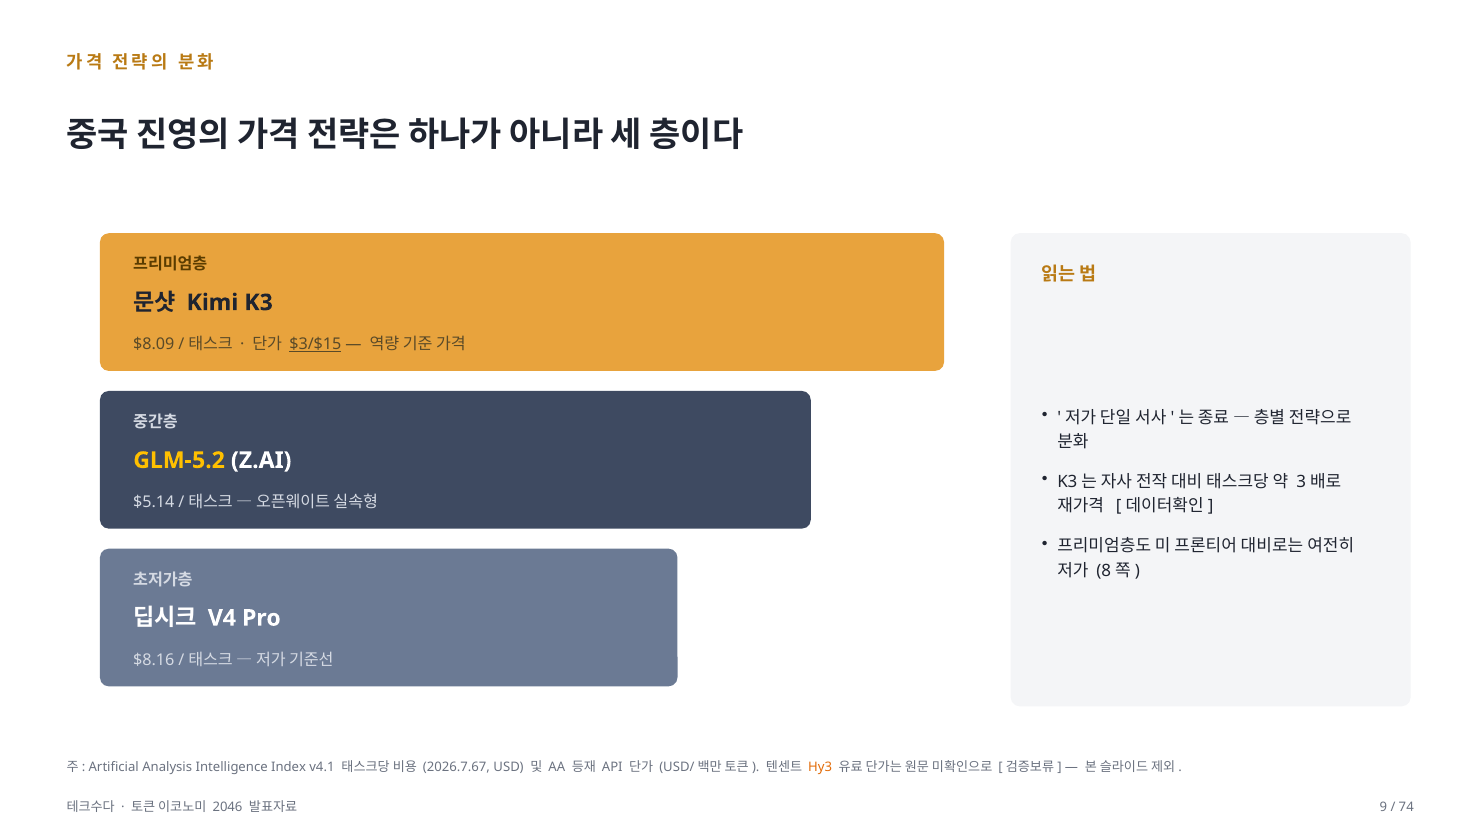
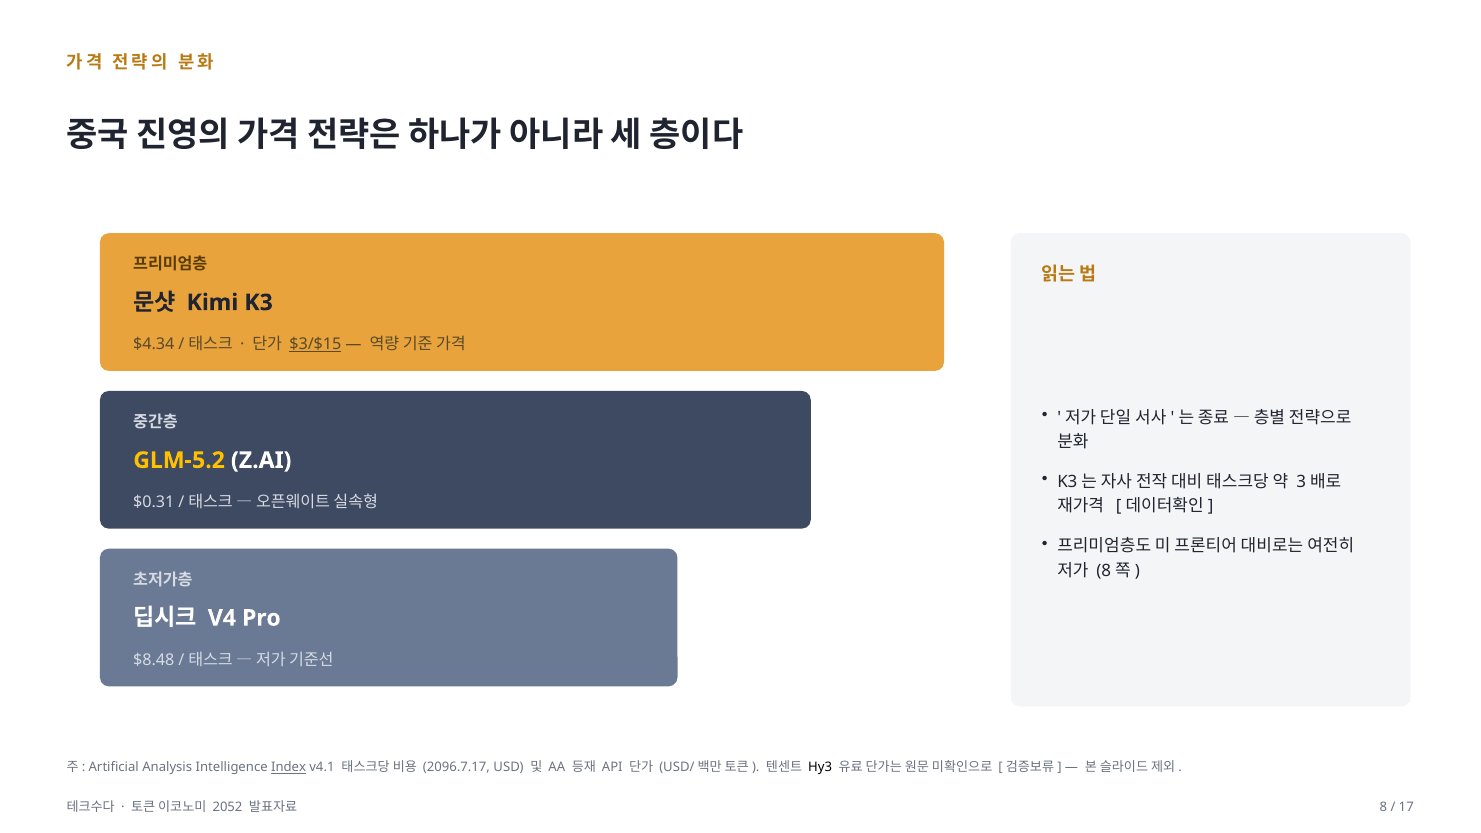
$8.09: $8.09 -> $4.34
$5.14: $5.14 -> $0.31
$8.16: $8.16 -> $8.48
Index underline: none -> present
2026.7.67: 2026.7.67 -> 2096.7.17
Hy3 colour: orange -> black
2046: 2046 -> 2052
9: 9 -> 8
74: 74 -> 17
